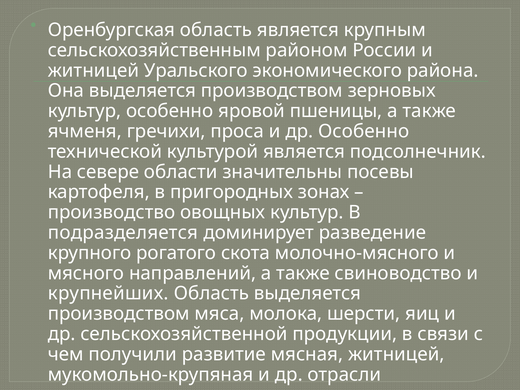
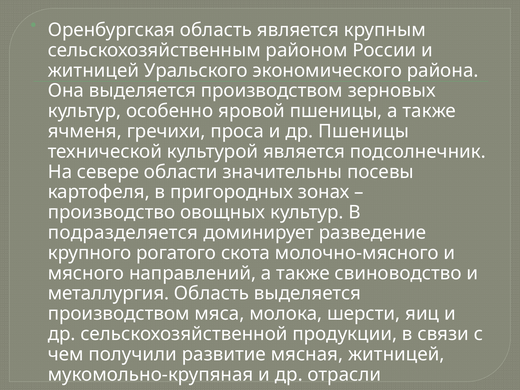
др Особенно: Особенно -> Пшеницы
крупнейших: крупнейших -> металлургия
